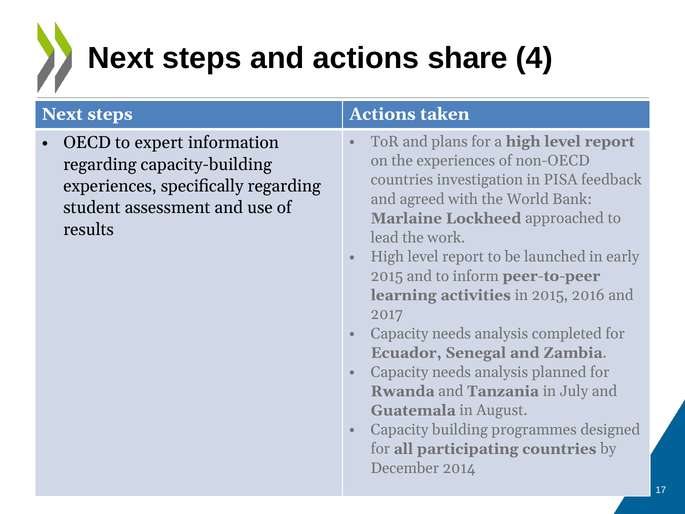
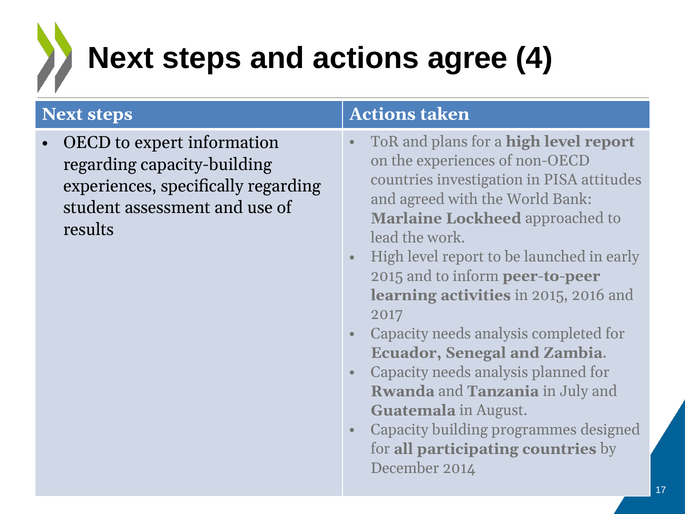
share: share -> agree
feedback: feedback -> attitudes
